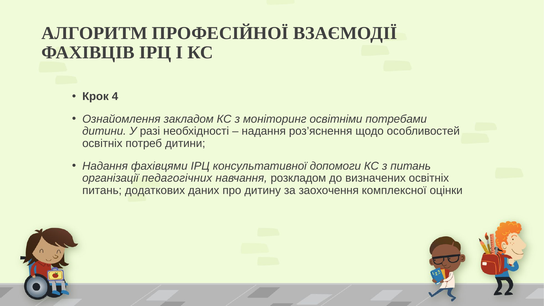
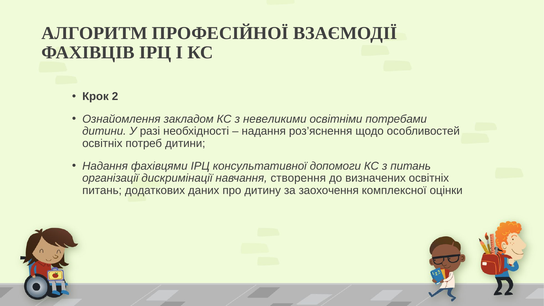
4: 4 -> 2
моніторинг: моніторинг -> невеликими
педагогічних: педагогічних -> дискримінації
розкладом: розкладом -> створення
